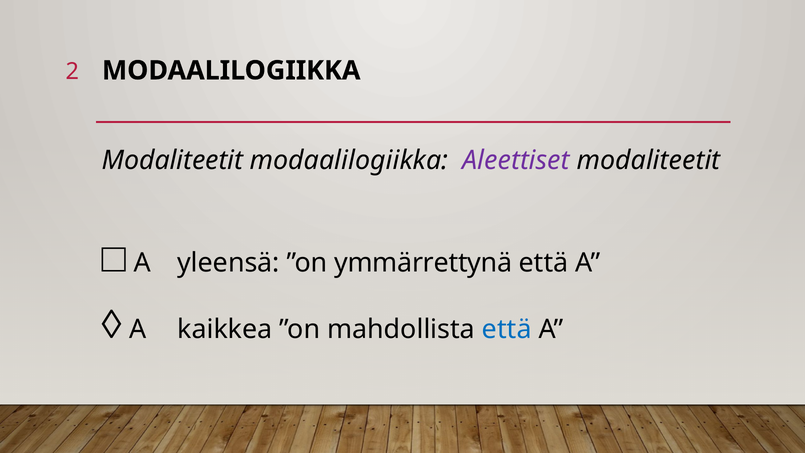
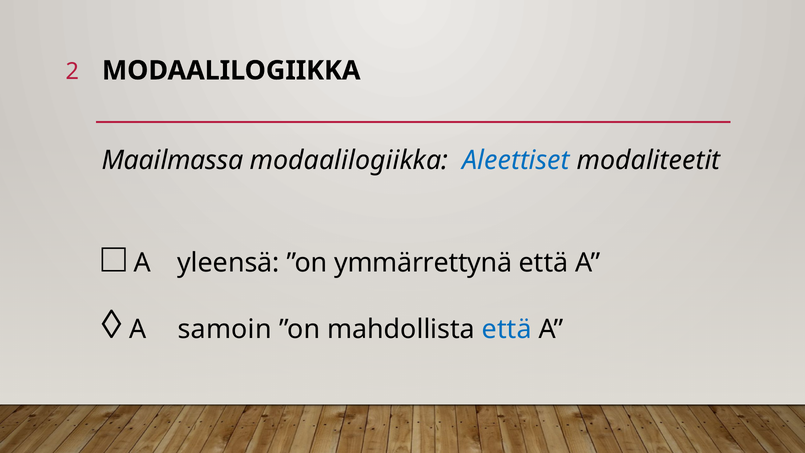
Modaliteetit at (172, 161): Modaliteetit -> Maailmassa
Aleettiset colour: purple -> blue
kaikkea: kaikkea -> samoin
